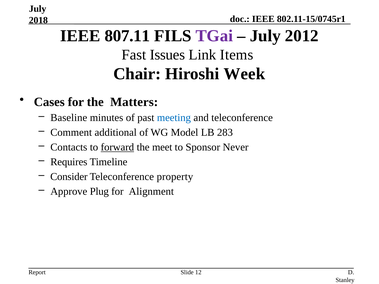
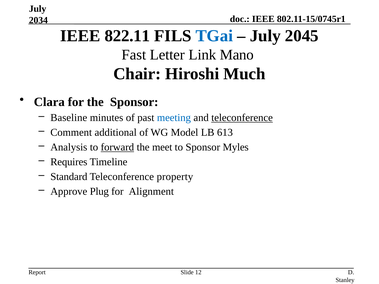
2018: 2018 -> 2034
807.11: 807.11 -> 822.11
TGai colour: purple -> blue
2012: 2012 -> 2045
Issues: Issues -> Letter
Items: Items -> Mano
Week: Week -> Much
Cases: Cases -> Clara
the Matters: Matters -> Sponsor
teleconference at (242, 118) underline: none -> present
283: 283 -> 613
Contacts: Contacts -> Analysis
Never: Never -> Myles
Consider: Consider -> Standard
